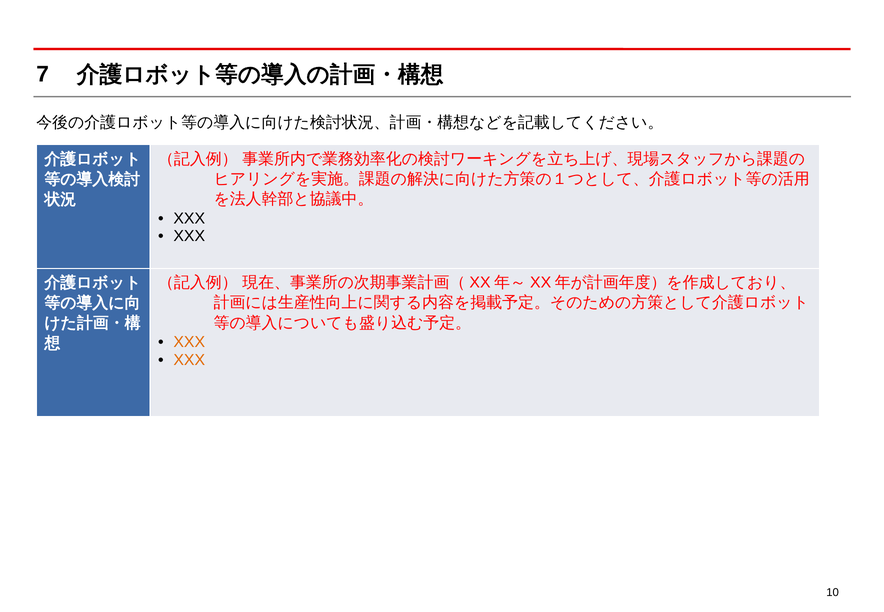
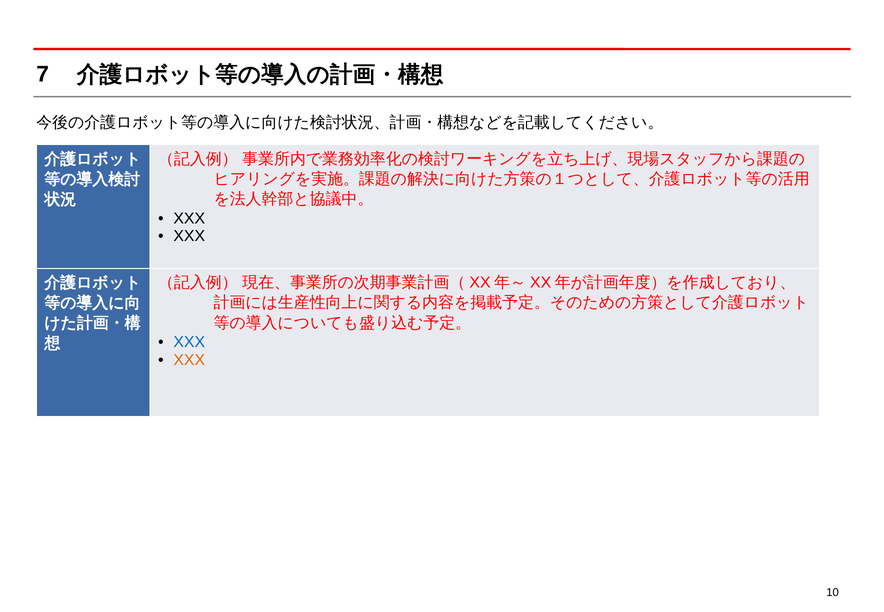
XXX at (189, 342) colour: orange -> blue
